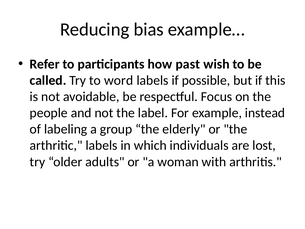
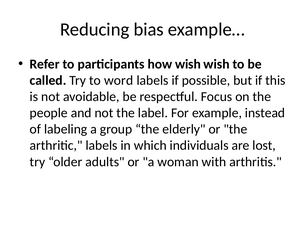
how past: past -> wish
